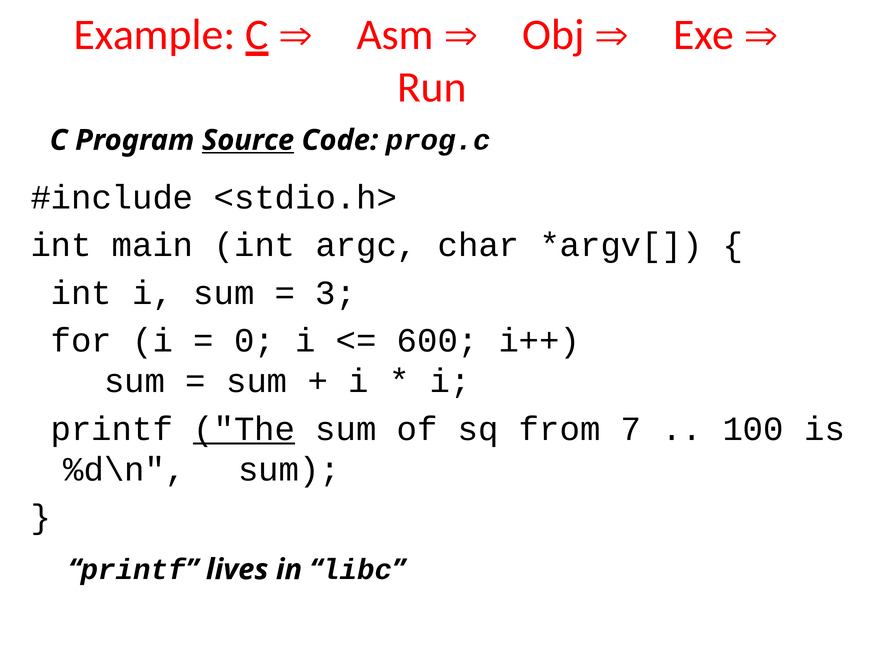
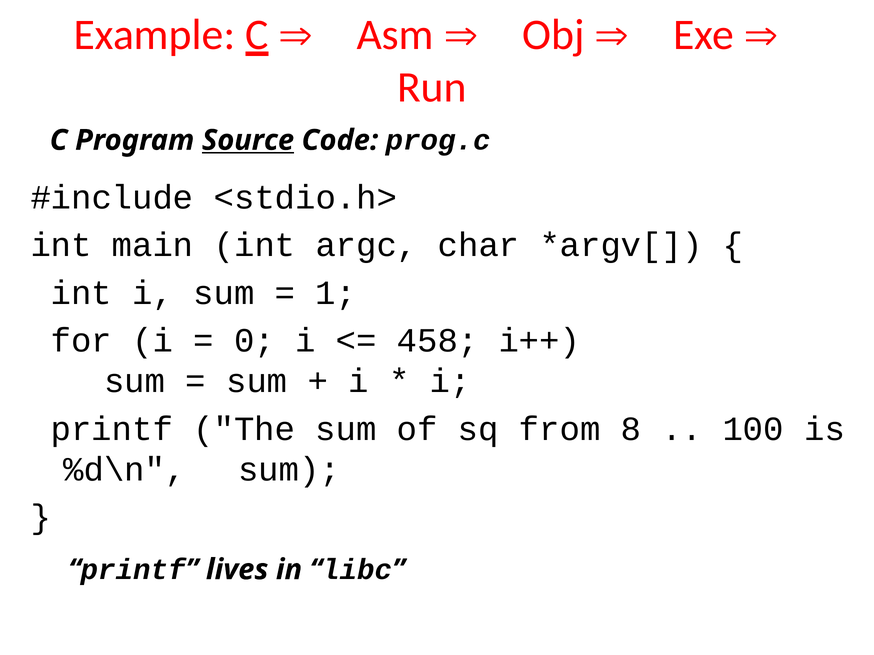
3: 3 -> 1
600: 600 -> 458
The underline: present -> none
7: 7 -> 8
